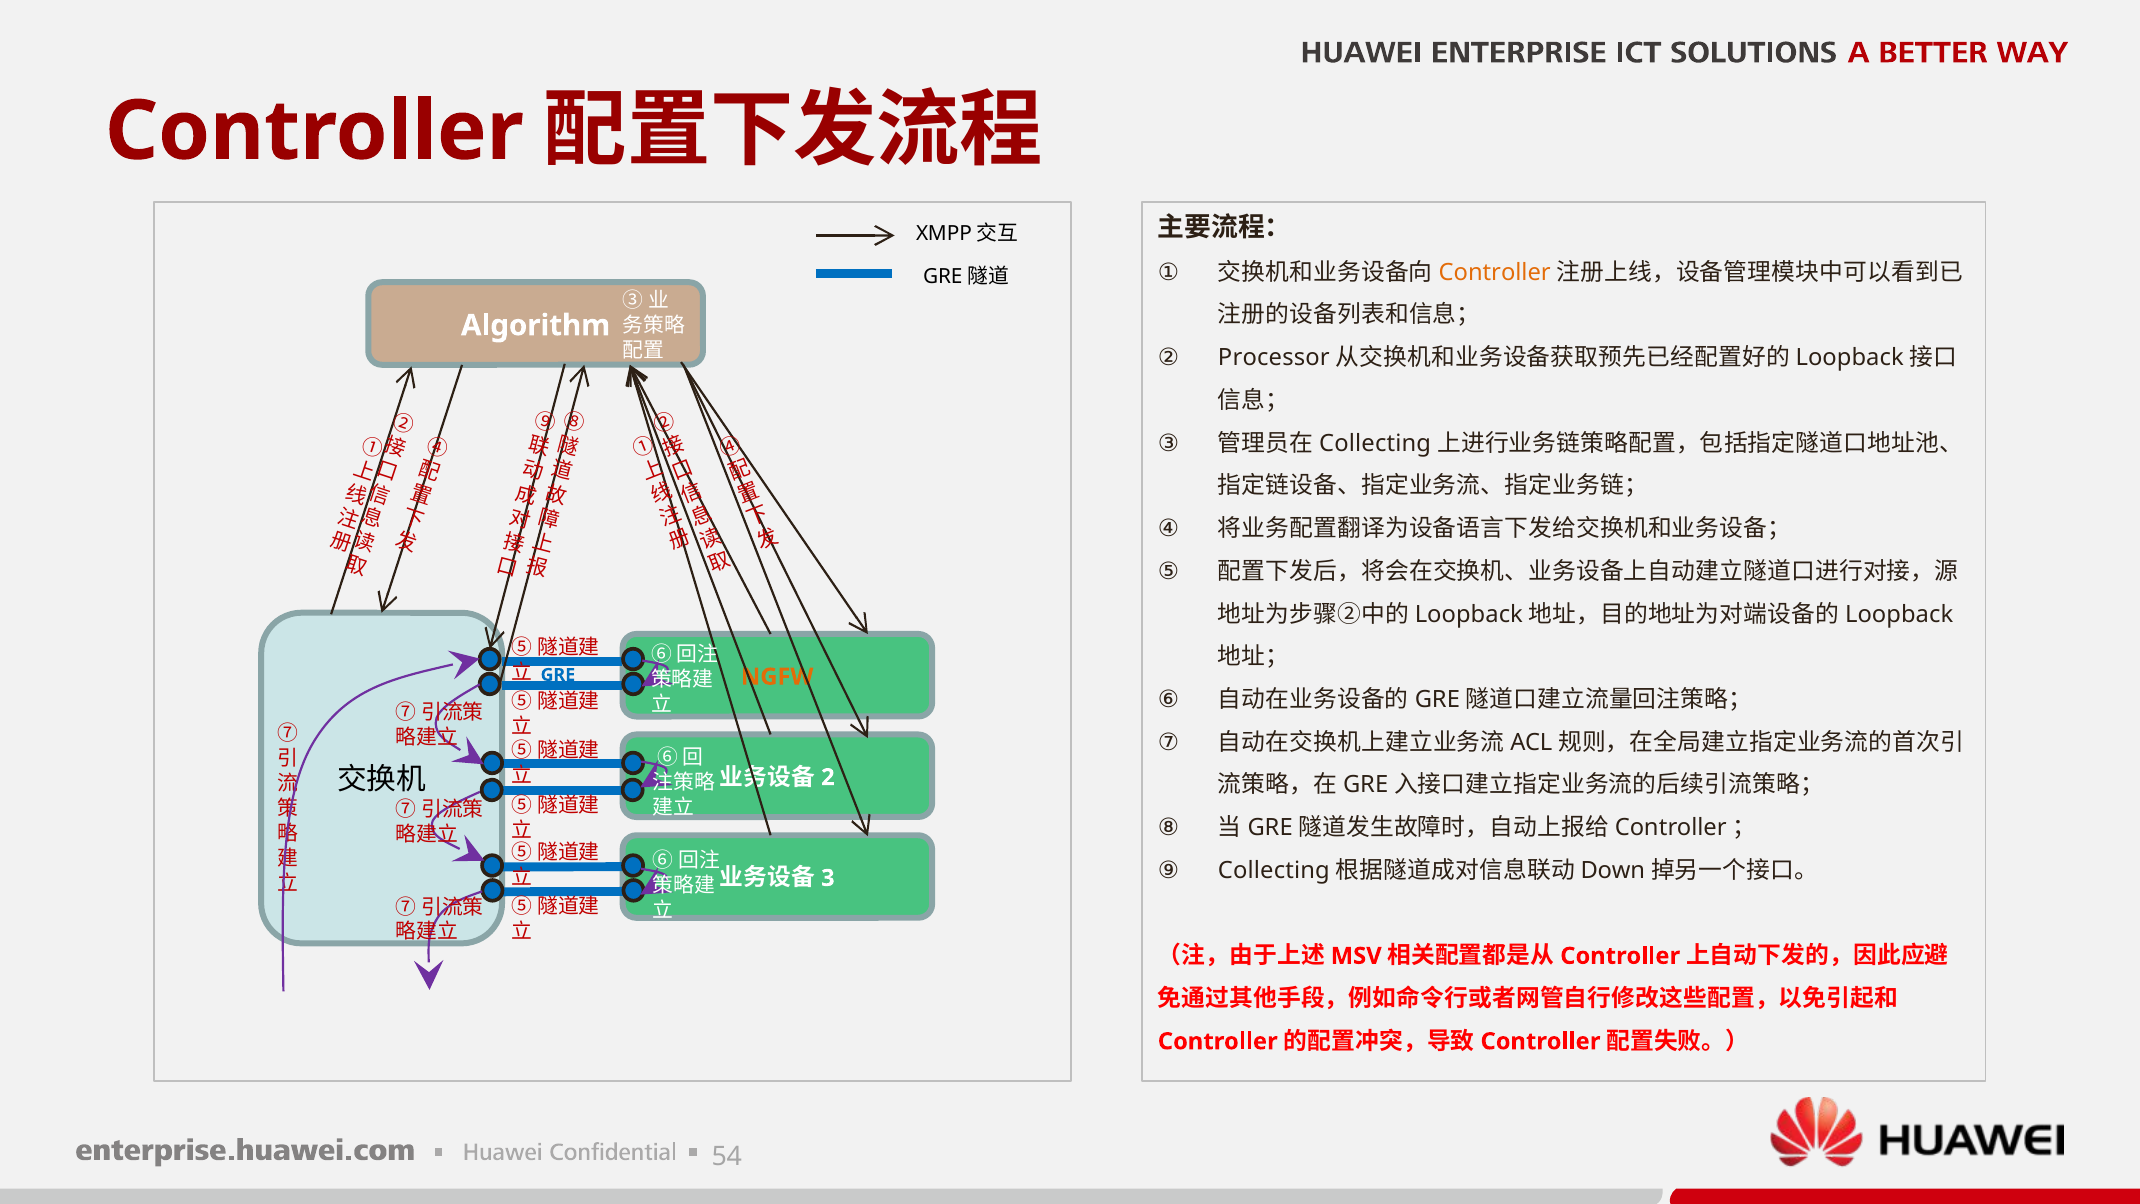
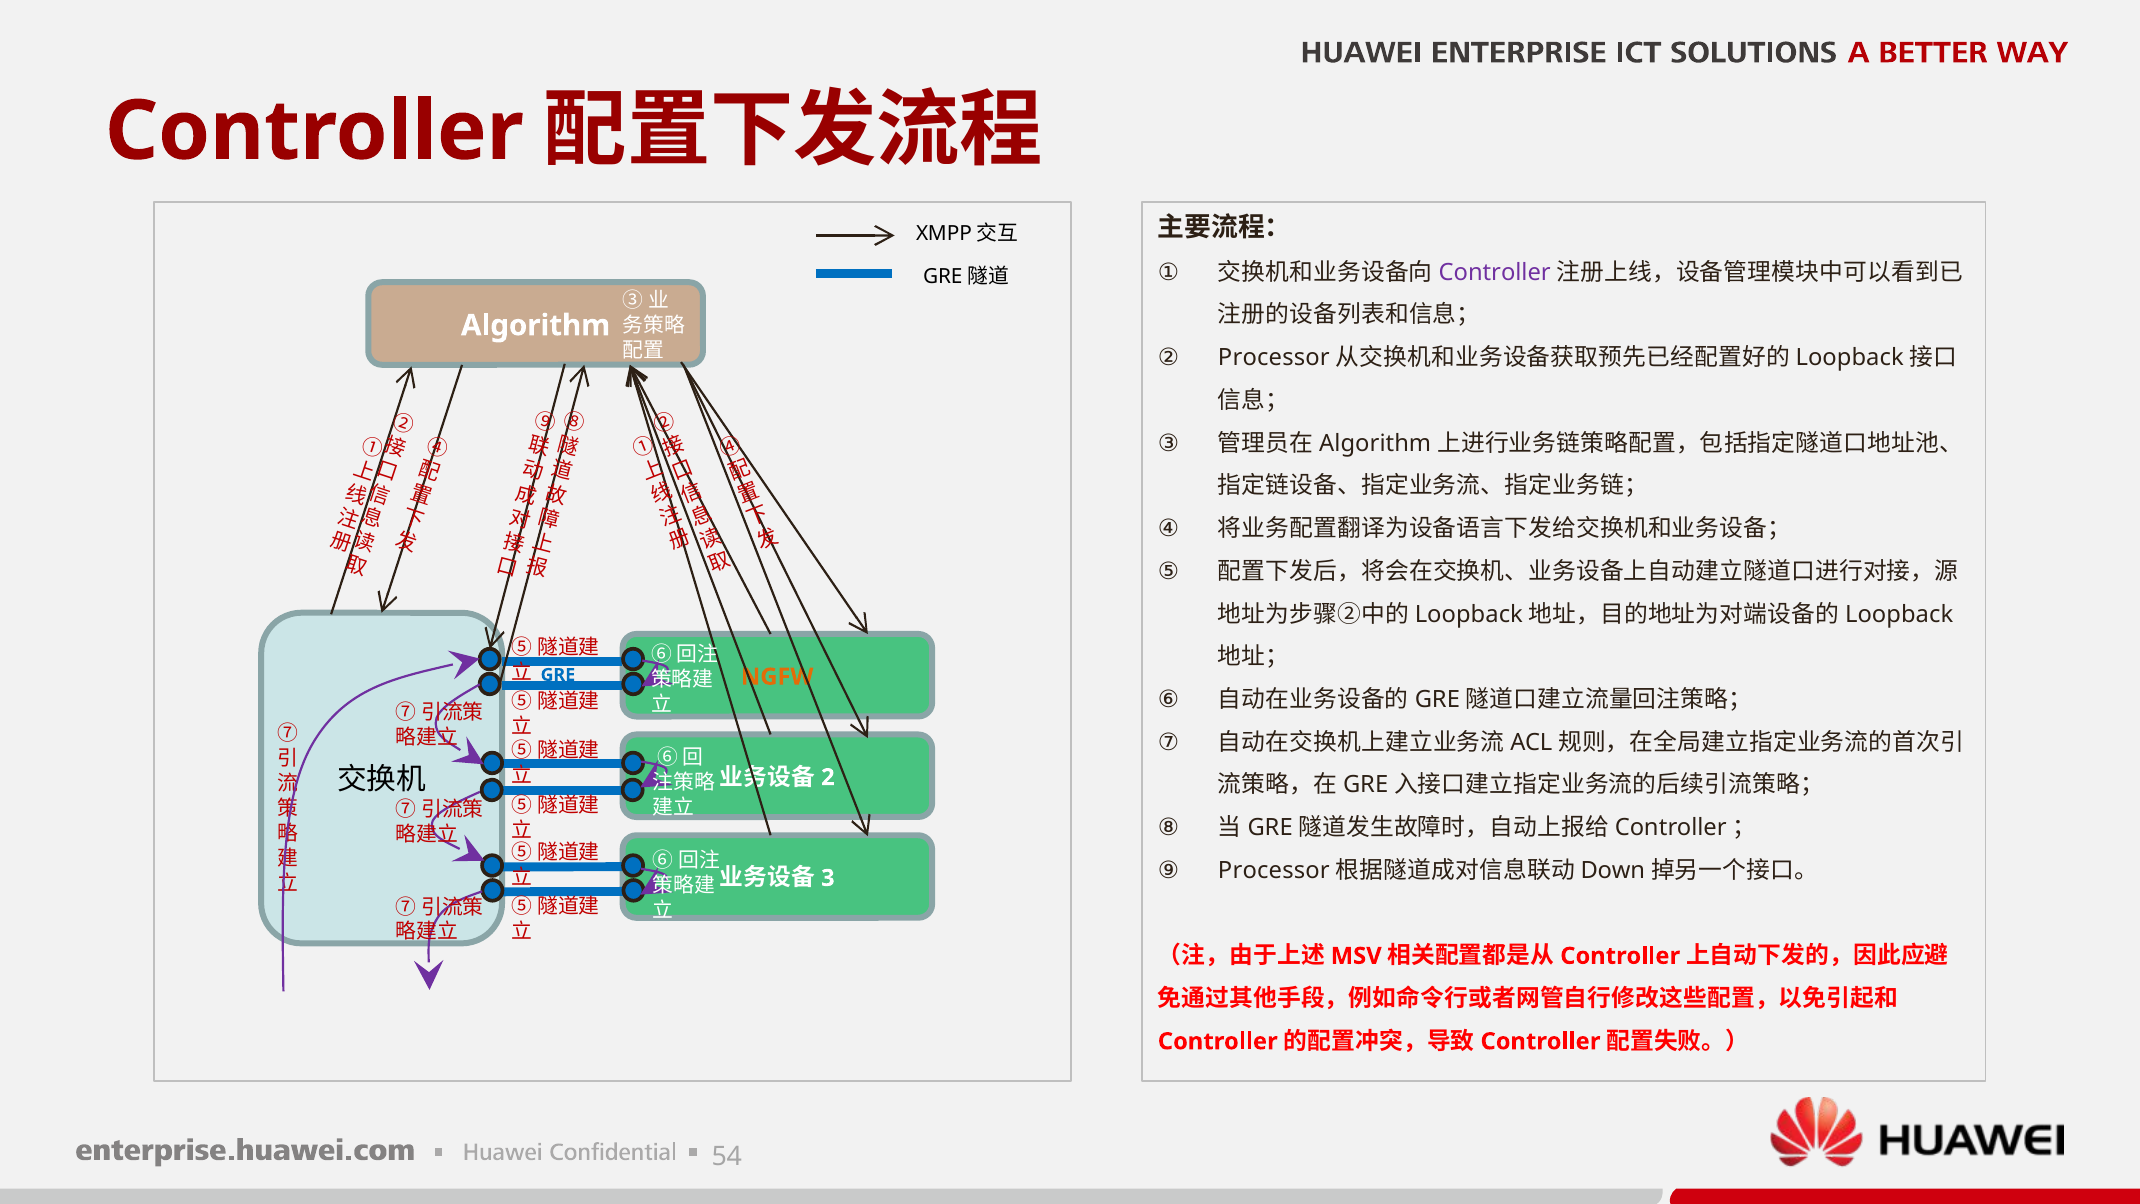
Controller at (1495, 272) colour: orange -> purple
Collecting at (1375, 443): Collecting -> Algorithm
Collecting at (1274, 870): Collecting -> Processor
